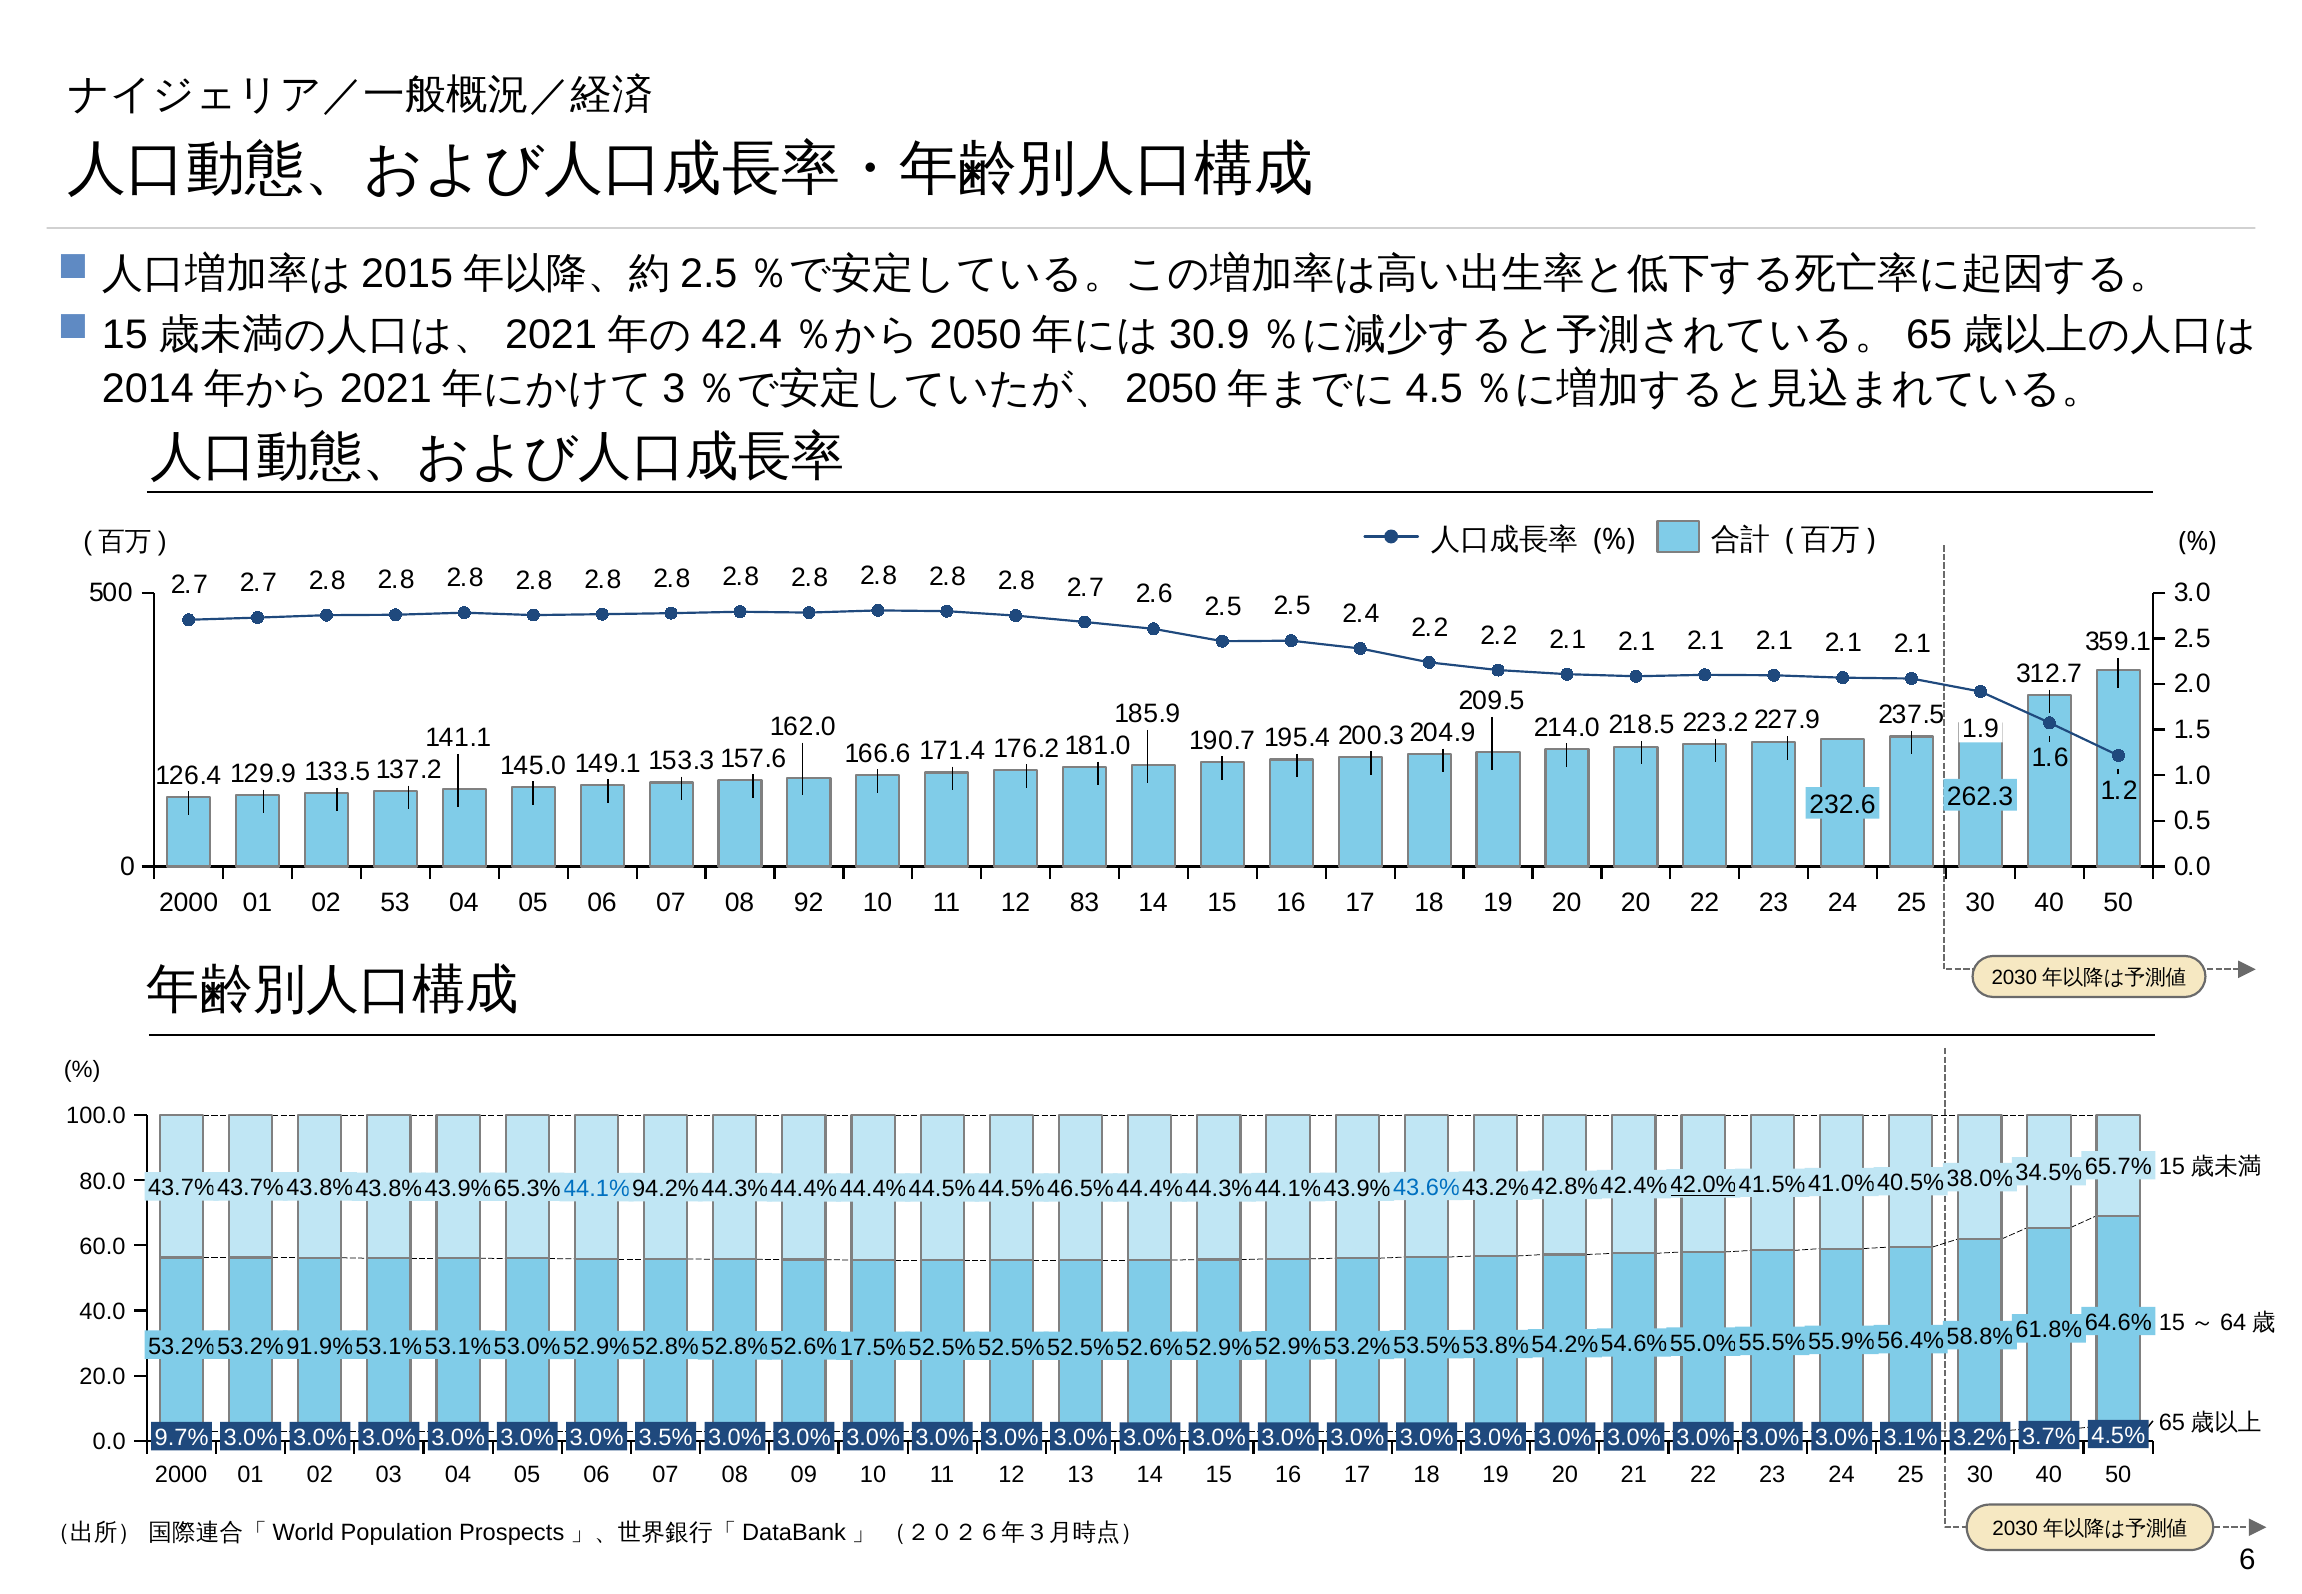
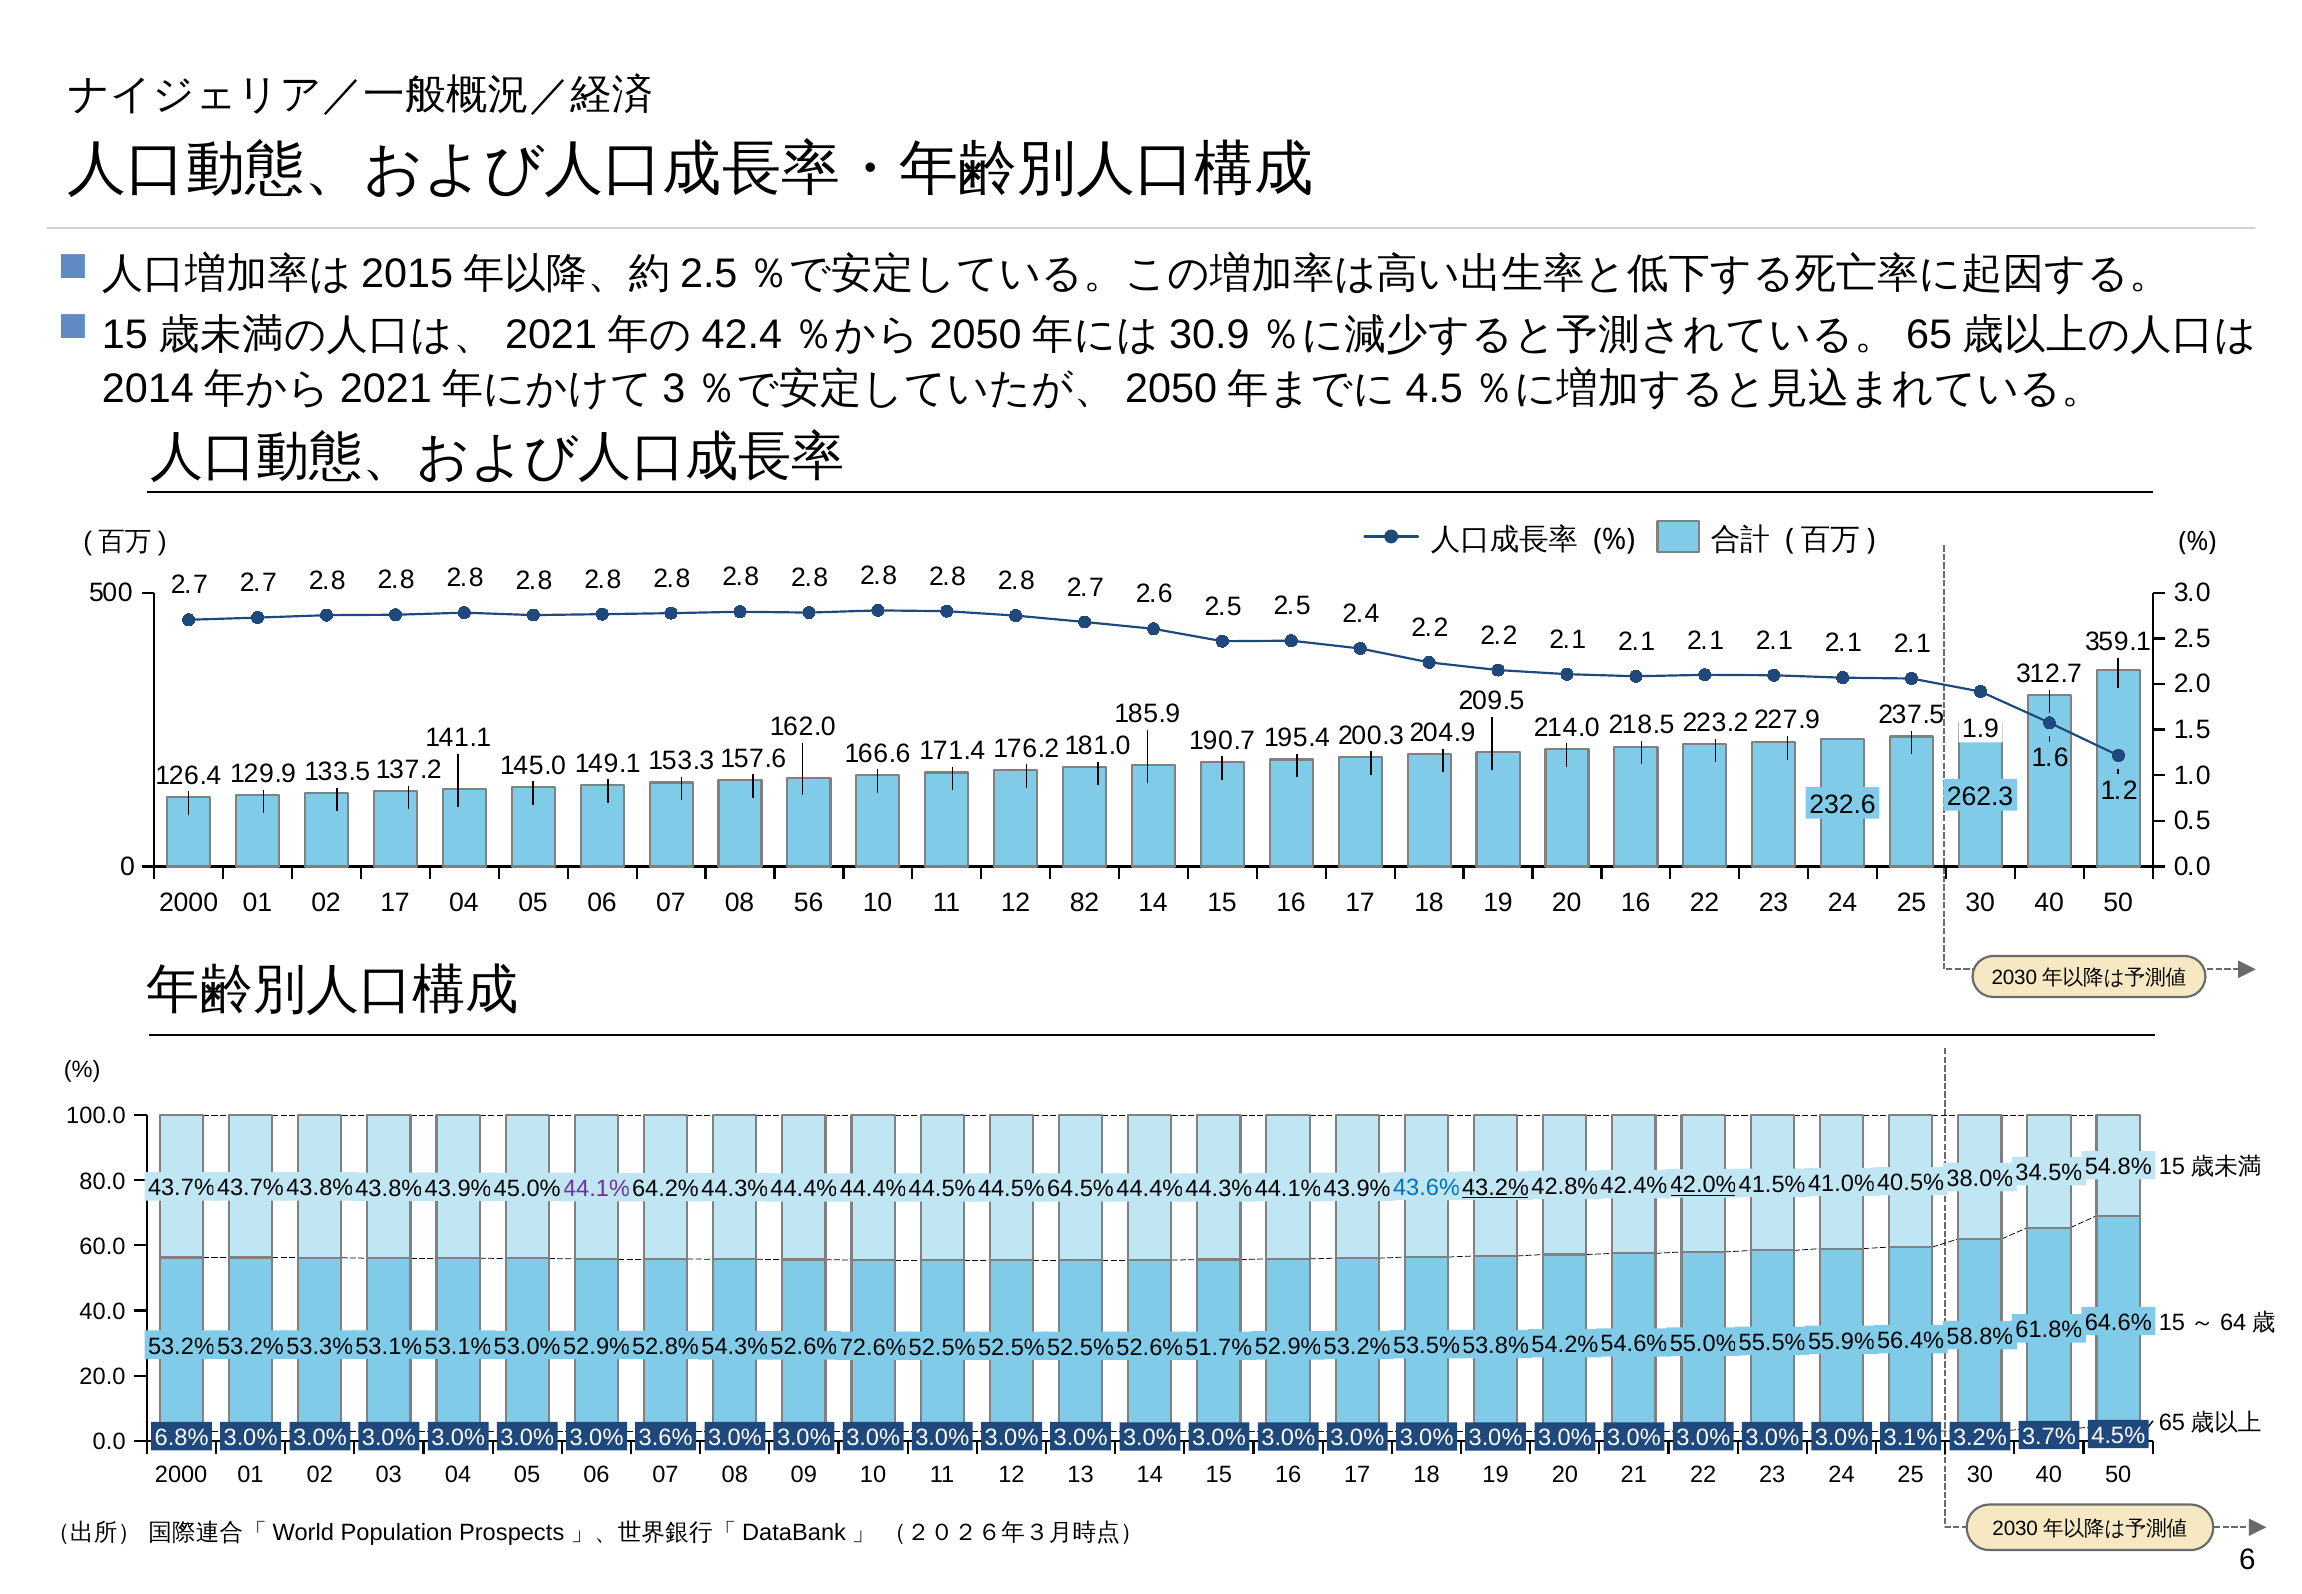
02 53: 53 -> 17
92: 92 -> 56
83: 83 -> 82
16 20: 20 -> 16
65.7%: 65.7% -> 54.8%
43.2% underline: none -> present
65.3%: 65.3% -> 45.0%
44.1% at (597, 1189) colour: blue -> purple
94.2%: 94.2% -> 64.2%
46.5%: 46.5% -> 64.5%
91.9%: 91.9% -> 53.3%
52.8% at (735, 1347): 52.8% -> 54.3%
17.5%: 17.5% -> 72.6%
52.9% at (1219, 1347): 52.9% -> 51.7%
9.7%: 9.7% -> 6.8%
3.5%: 3.5% -> 3.6%
